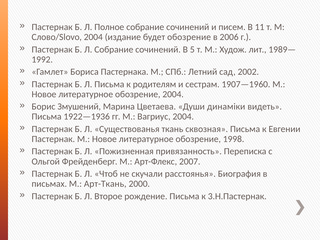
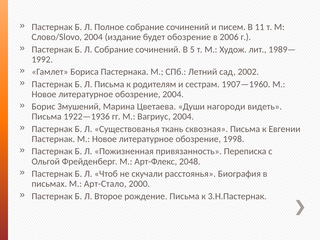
динаміки: динаміки -> нагороди
2007: 2007 -> 2048
Арт-Ткань: Арт-Ткань -> Арт-Стало
